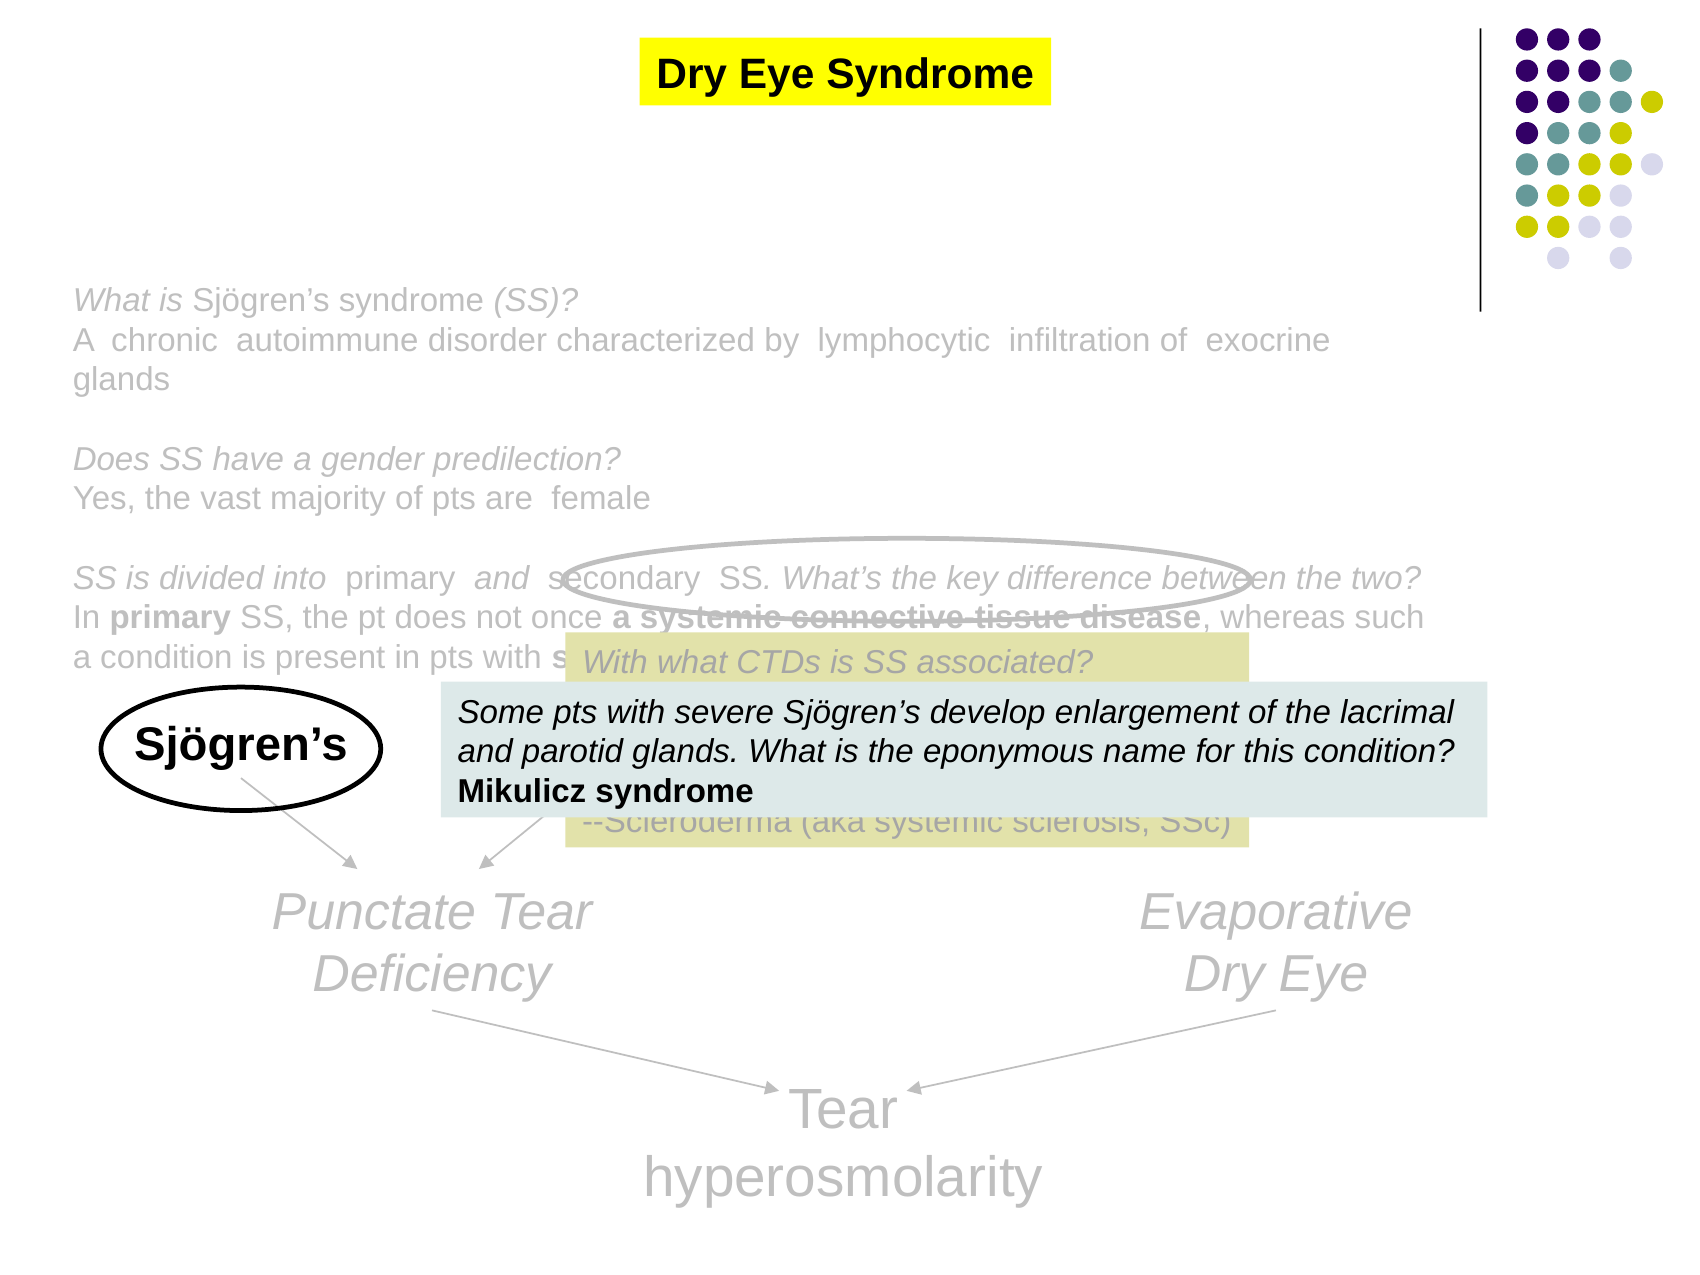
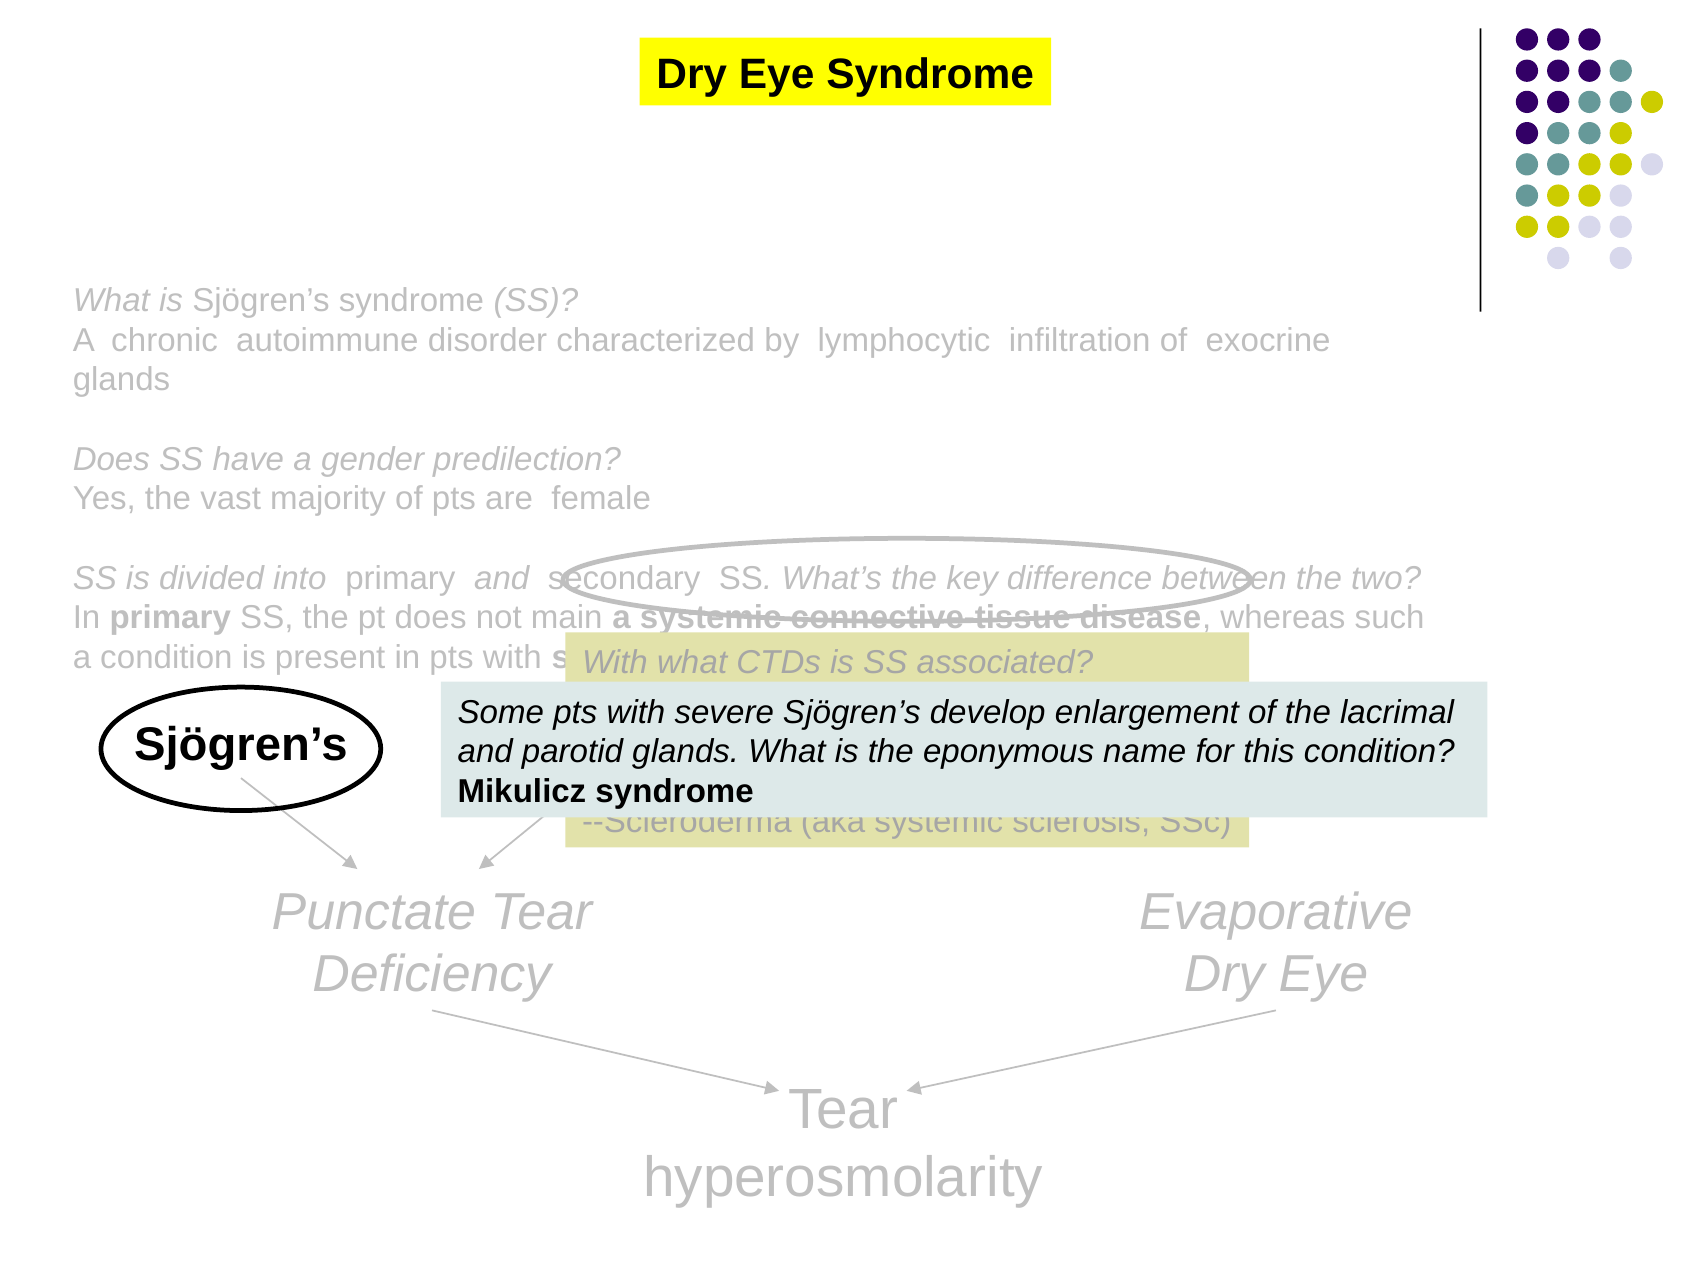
not once: once -> main
